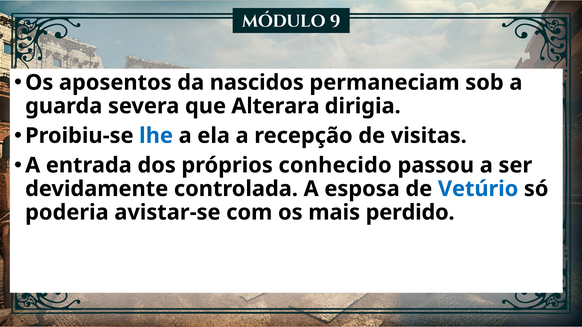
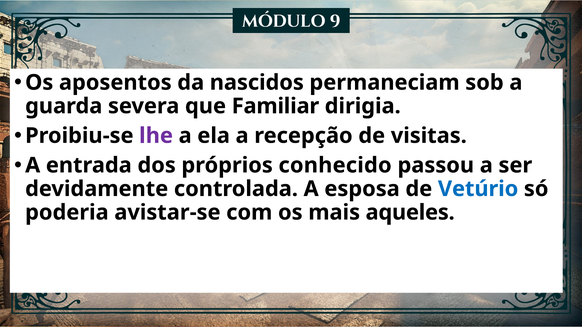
Alterara: Alterara -> Familiar
lhe colour: blue -> purple
perdido: perdido -> aqueles
